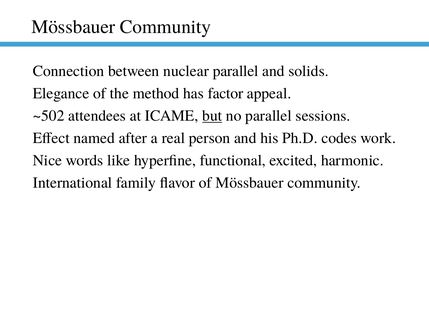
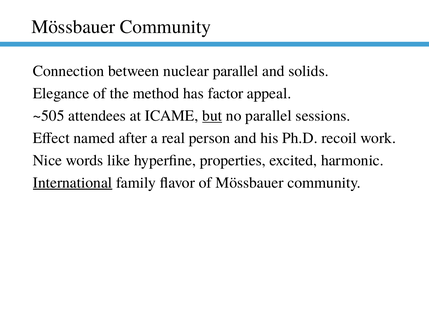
~502: ~502 -> ~505
codes: codes -> recoil
functional: functional -> properties
International underline: none -> present
